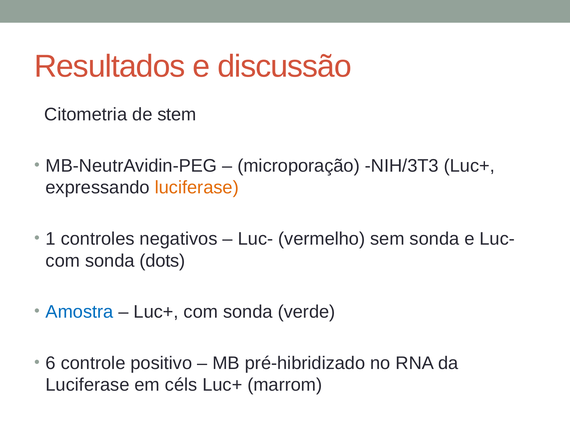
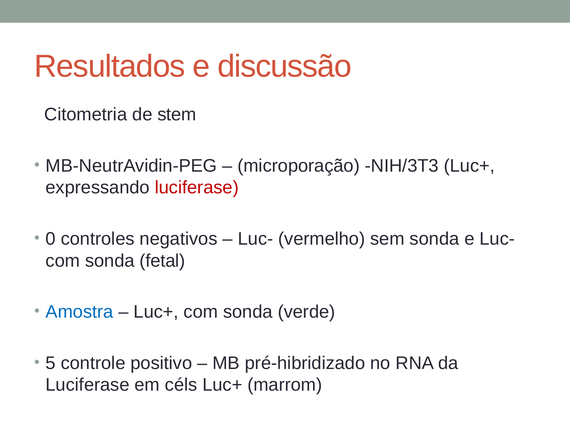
luciferase at (197, 188) colour: orange -> red
1: 1 -> 0
dots: dots -> fetal
6: 6 -> 5
